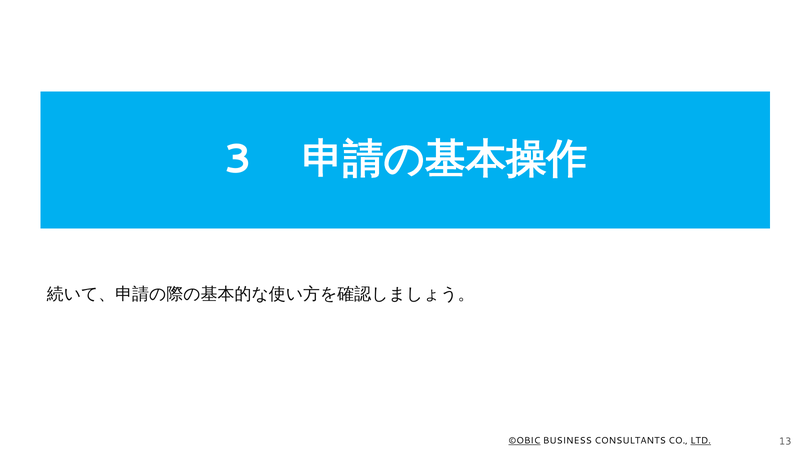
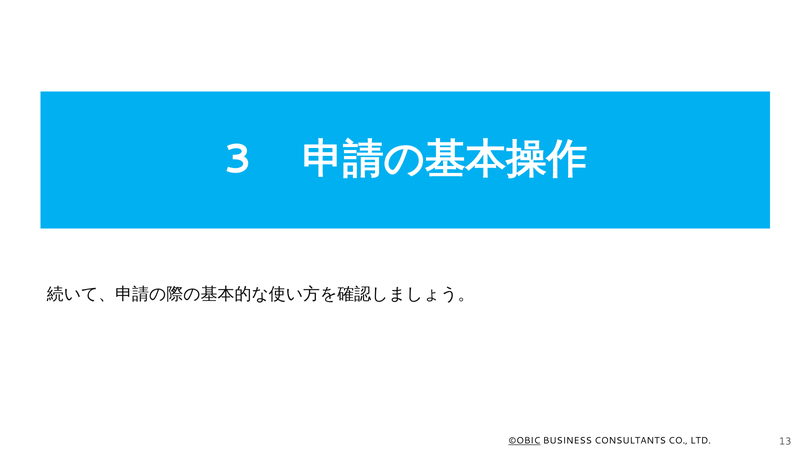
LTD underline: present -> none
